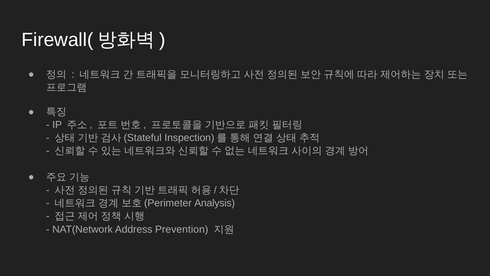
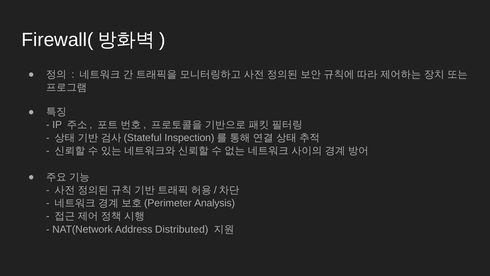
Prevention: Prevention -> Distributed
